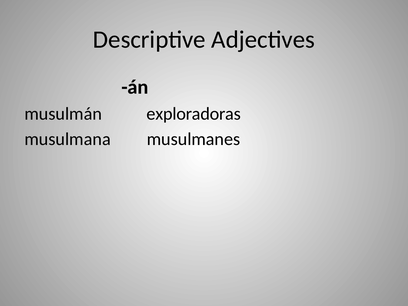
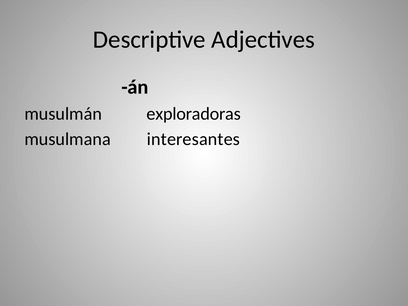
musulmanes: musulmanes -> interesantes
